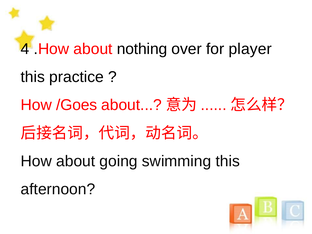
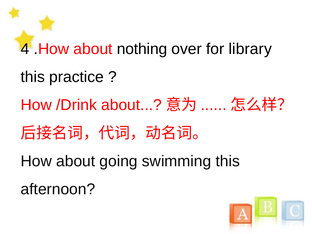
player: player -> library
/Goes: /Goes -> /Drink
